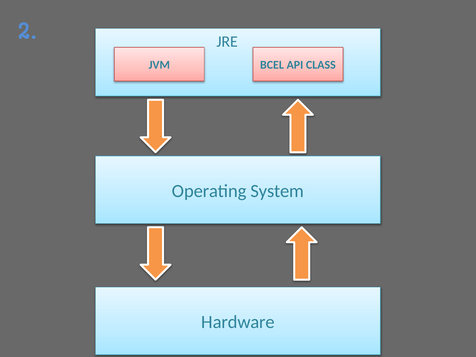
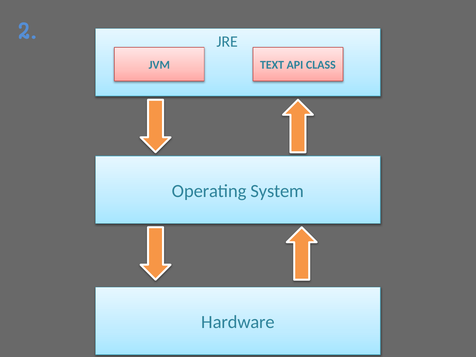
BCEL: BCEL -> TEXT
